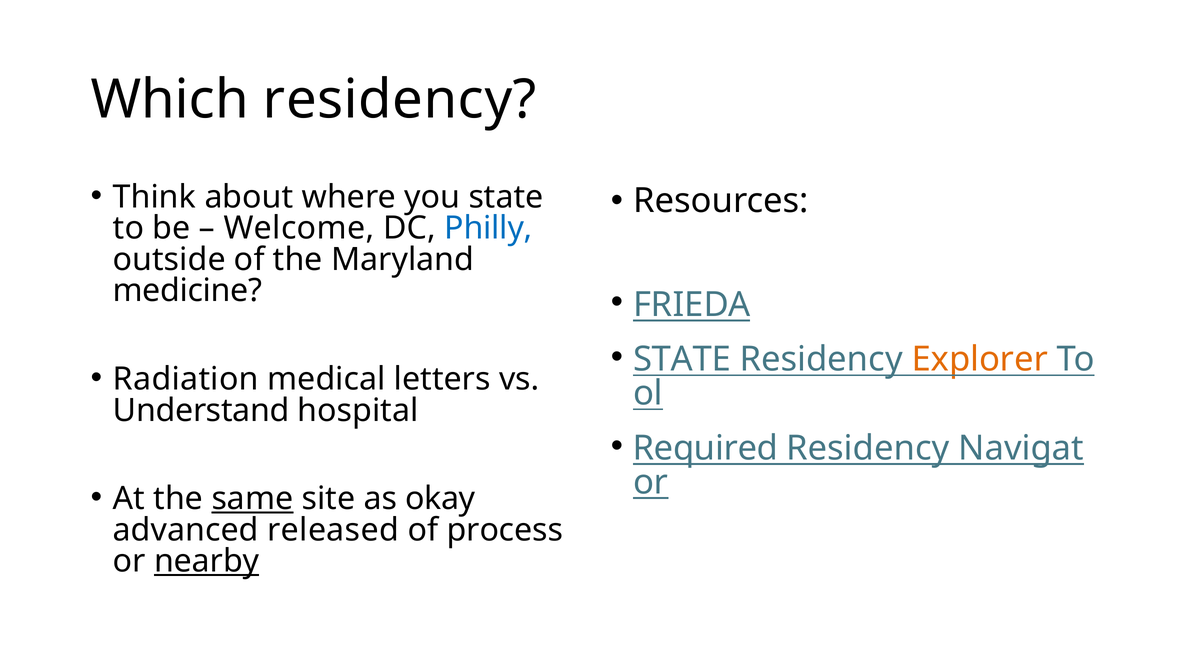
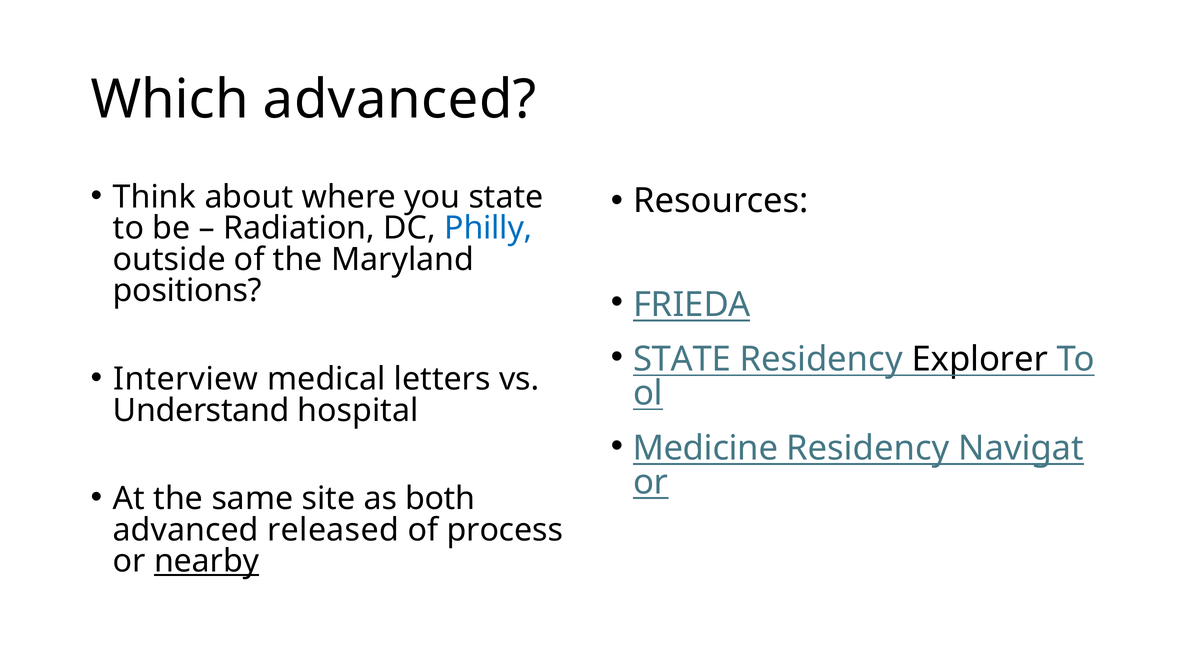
Which residency: residency -> advanced
Welcome: Welcome -> Radiation
medicine: medicine -> positions
Explorer colour: orange -> black
Radiation: Radiation -> Interview
Required: Required -> Medicine
same underline: present -> none
okay: okay -> both
